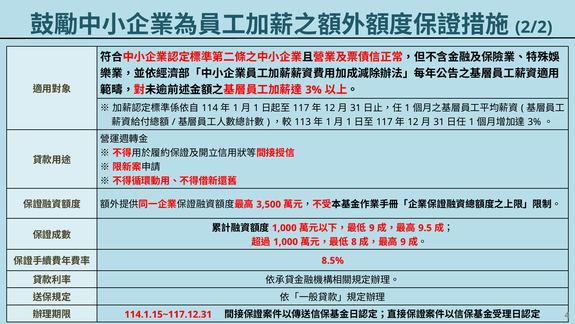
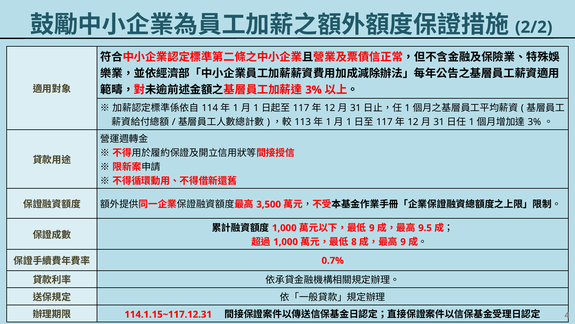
8.5%: 8.5% -> 0.7%
